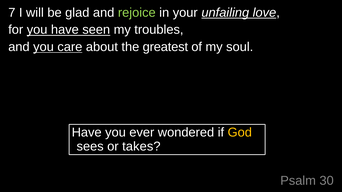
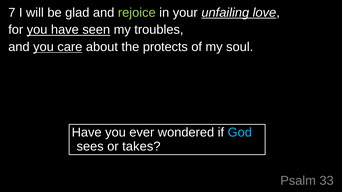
greatest: greatest -> protects
God colour: yellow -> light blue
30: 30 -> 33
